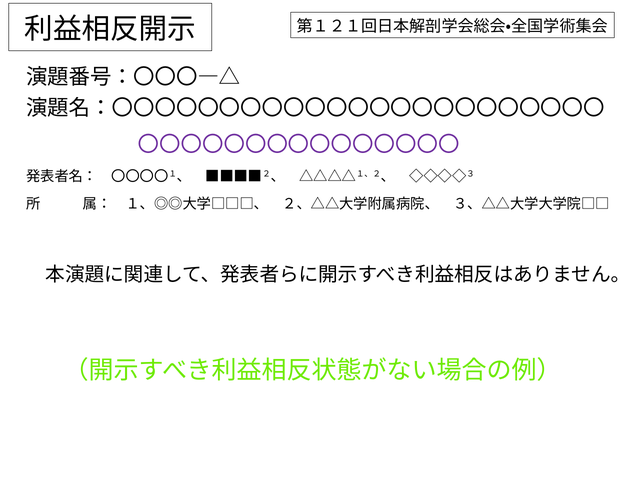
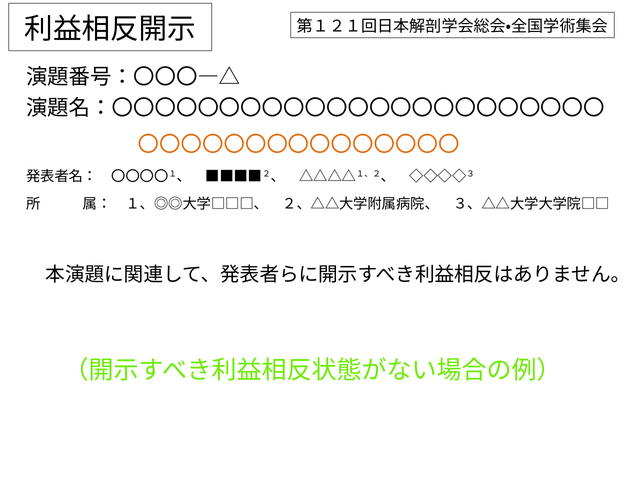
〇〇〇〇〇〇〇〇〇〇〇〇〇〇〇 colour: purple -> orange
